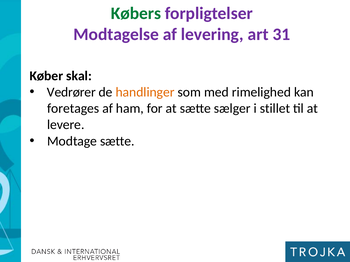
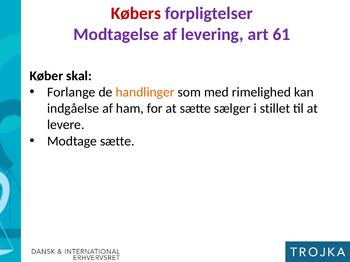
Købers colour: green -> red
31: 31 -> 61
Vedrører: Vedrører -> Forlange
foretages: foretages -> indgåelse
